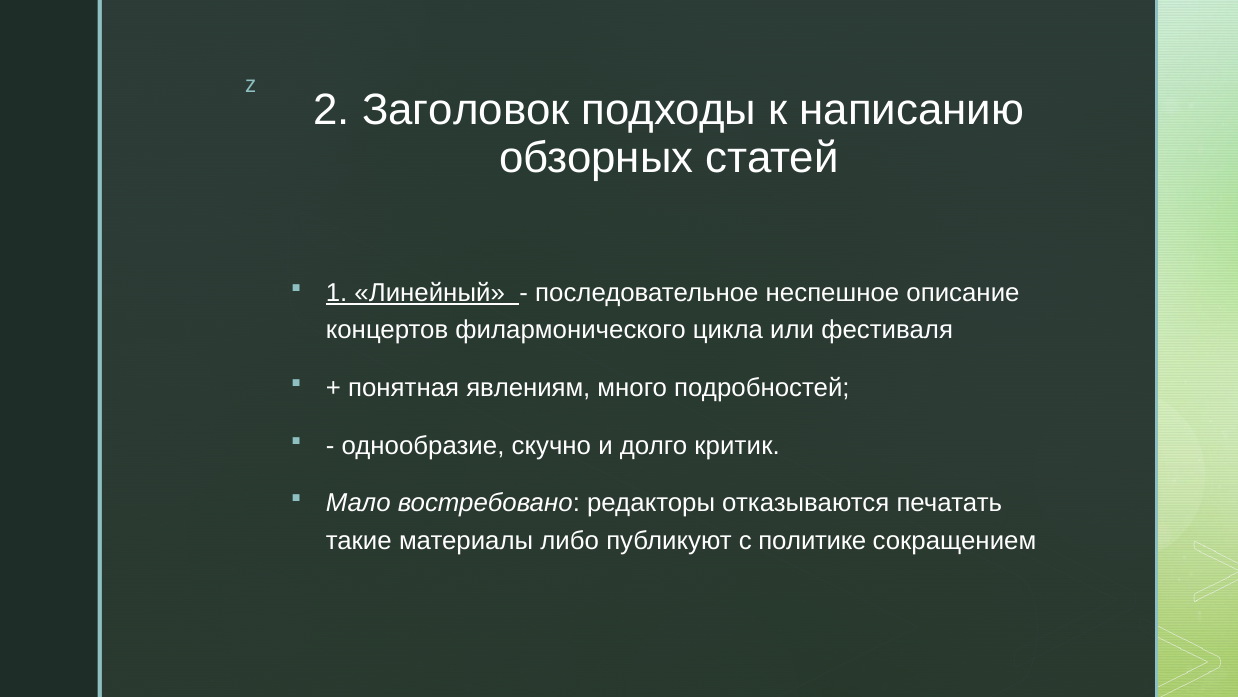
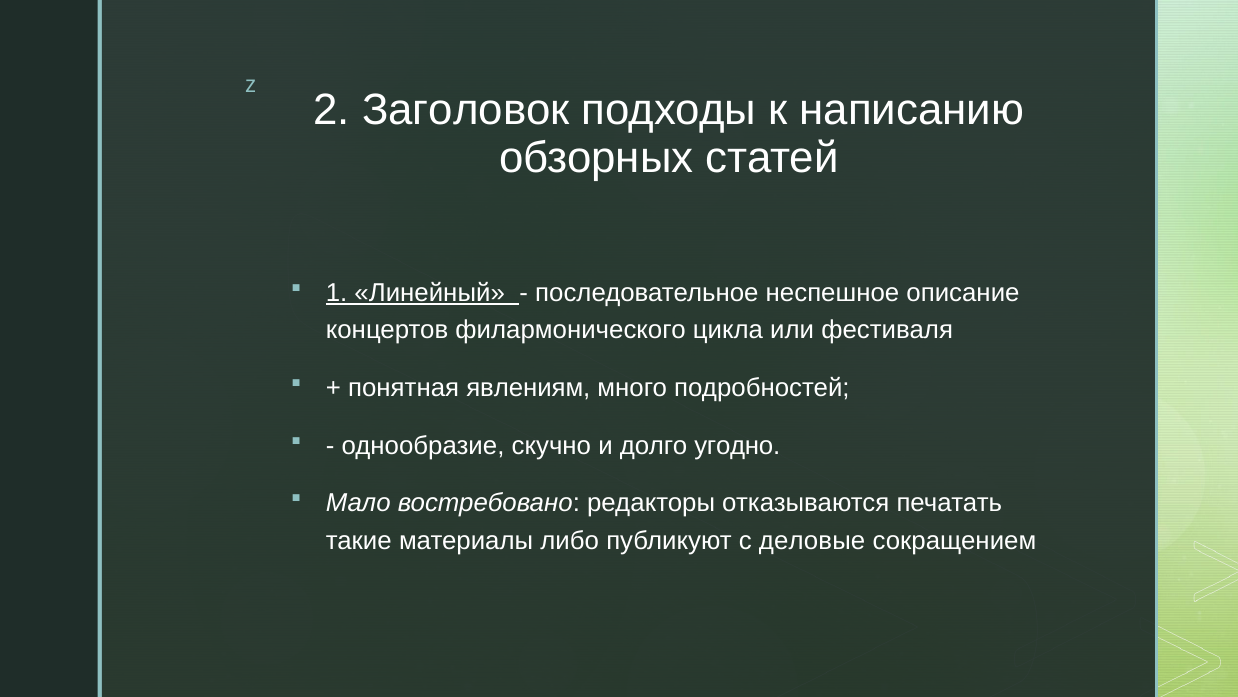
критик: критик -> угодно
политике: политике -> деловые
